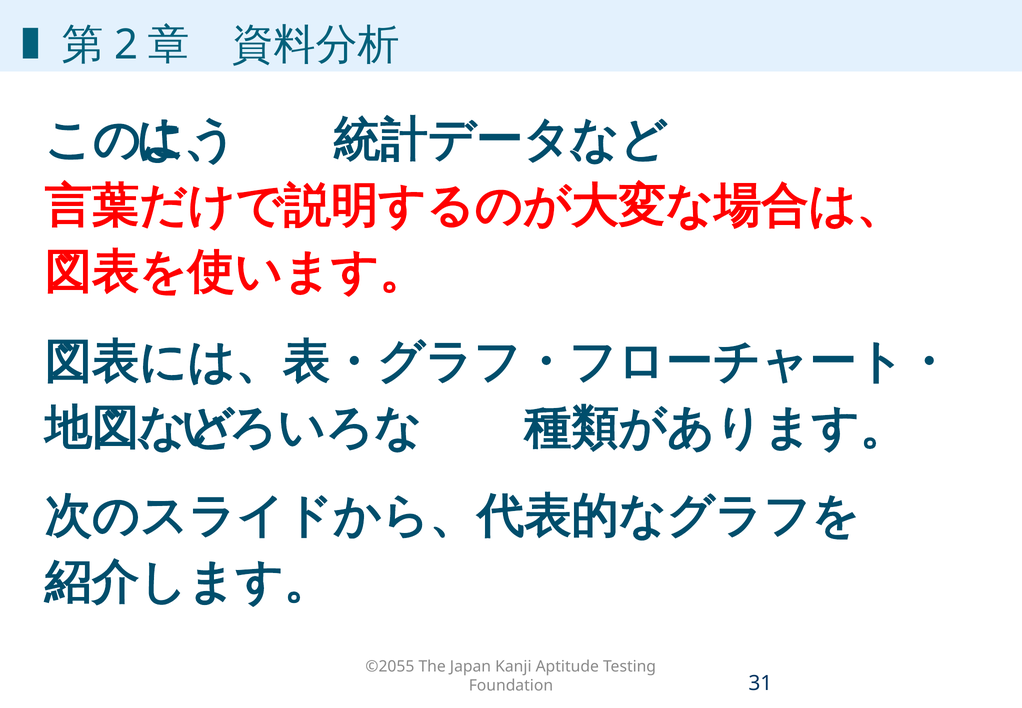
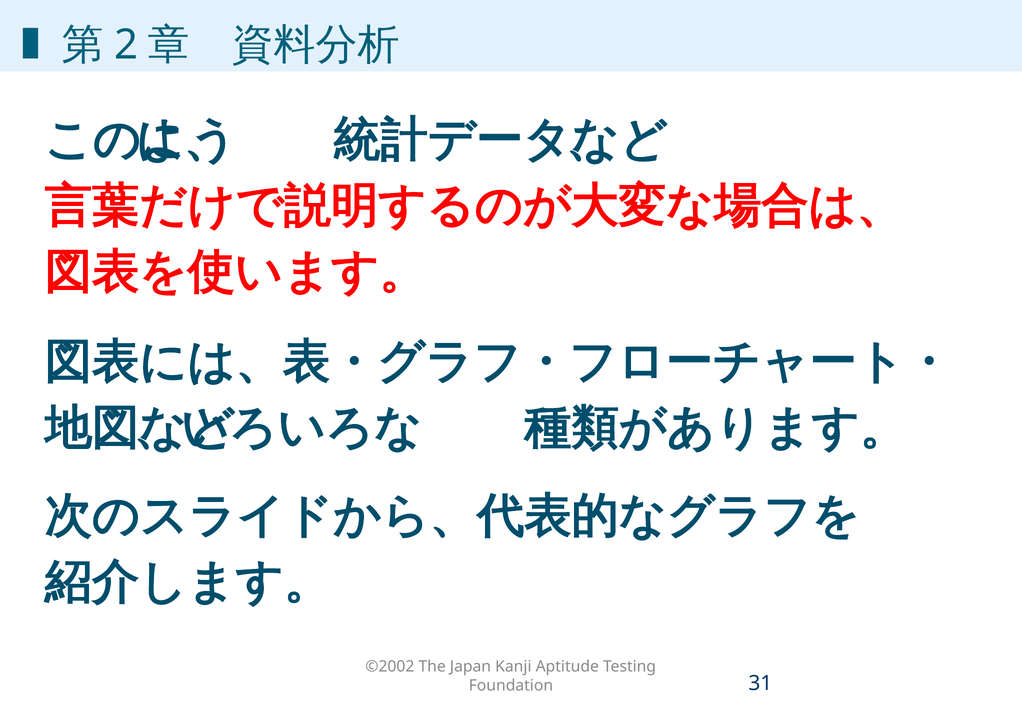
©2055: ©2055 -> ©2002
